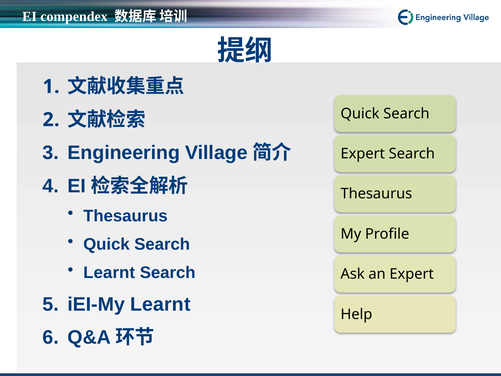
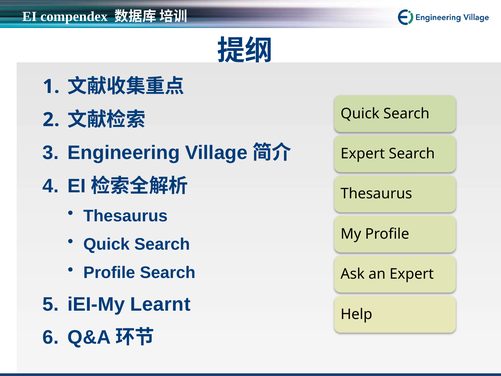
Learnt at (109, 273): Learnt -> Profile
